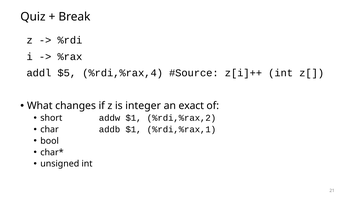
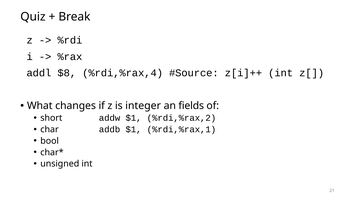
$5: $5 -> $8
exact: exact -> fields
